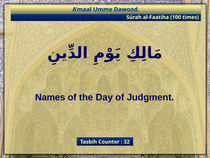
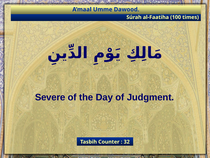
Names: Names -> Severe
